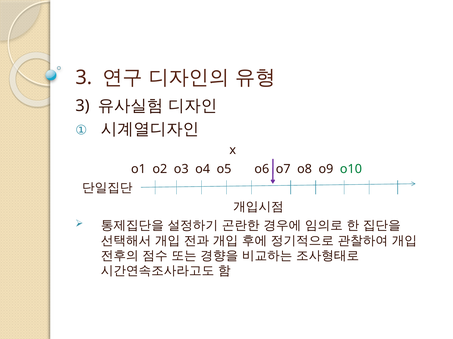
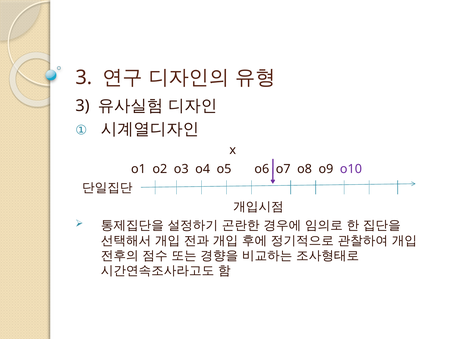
o10 colour: green -> purple
